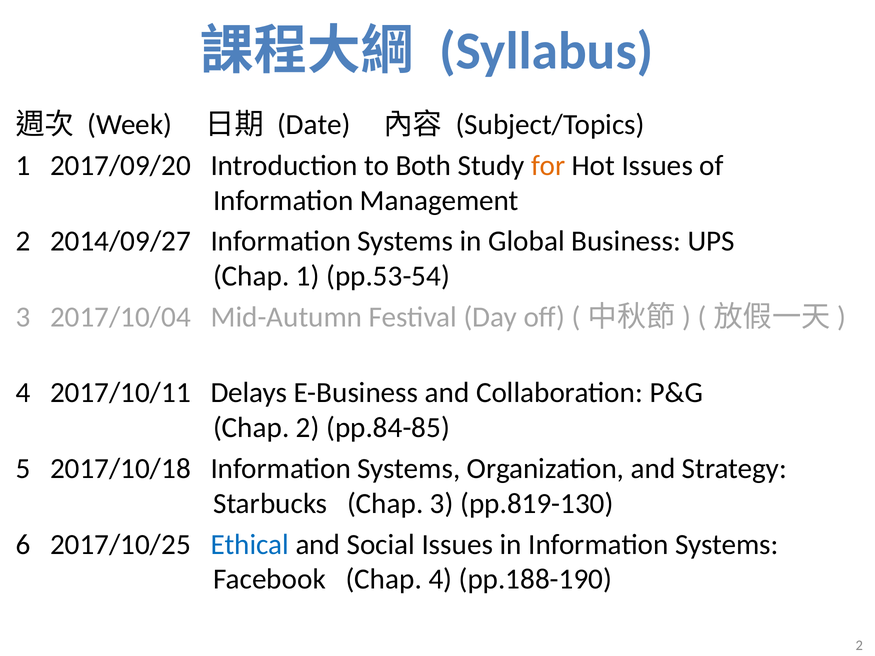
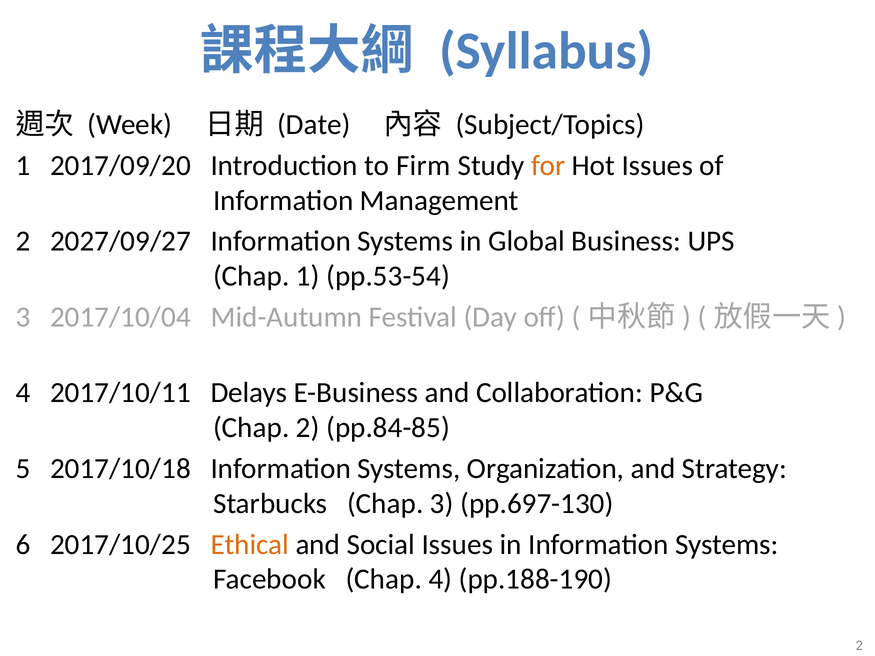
Both: Both -> Firm
2014/09/27: 2014/09/27 -> 2027/09/27
pp.819-130: pp.819-130 -> pp.697-130
Ethical colour: blue -> orange
